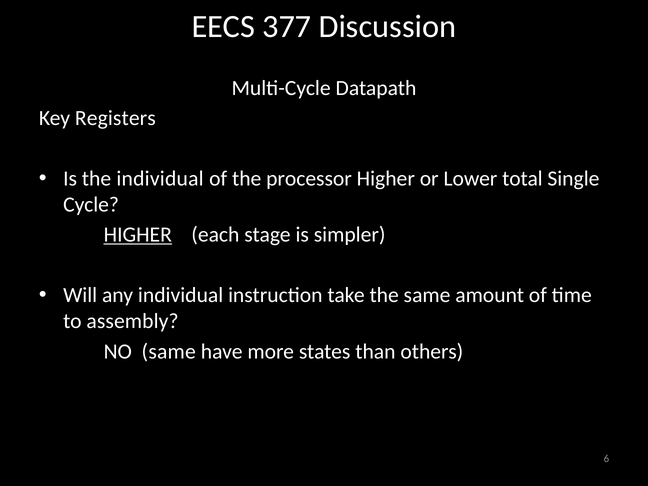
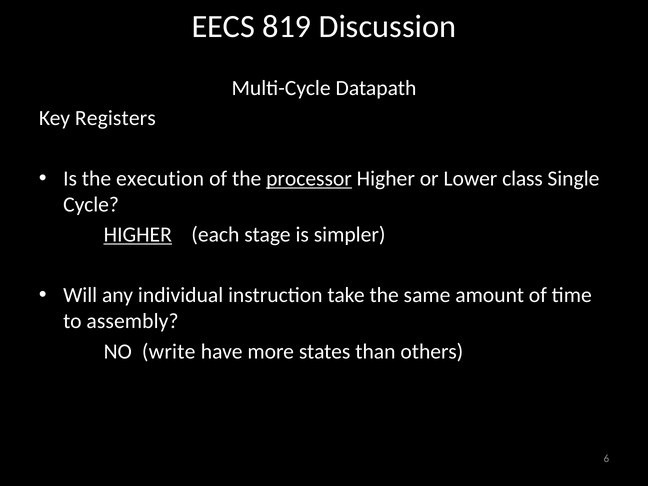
377: 377 -> 819
the individual: individual -> execution
processor underline: none -> present
total: total -> class
NO same: same -> write
